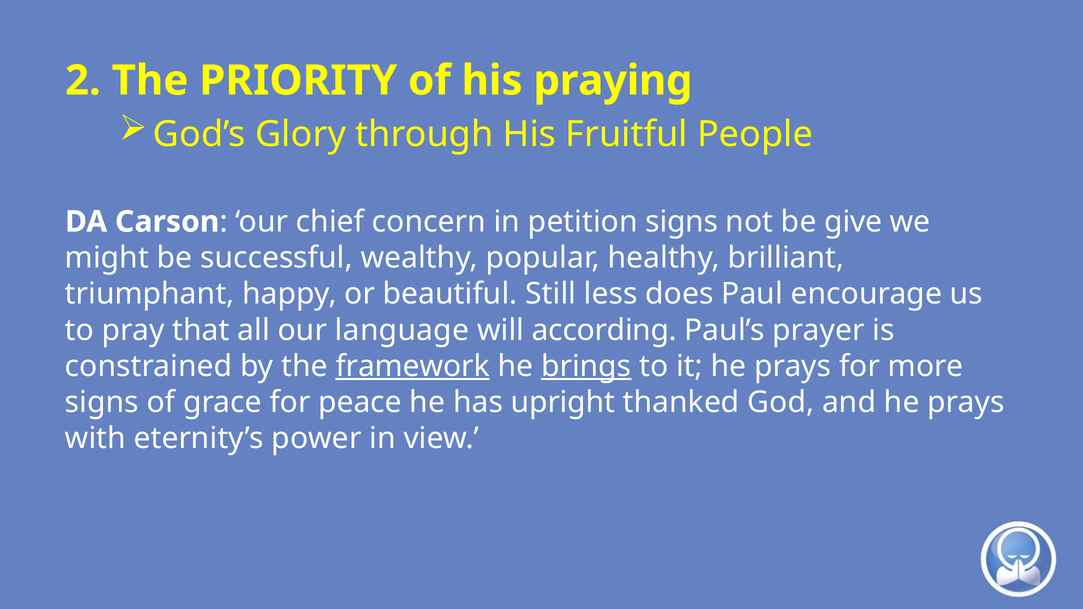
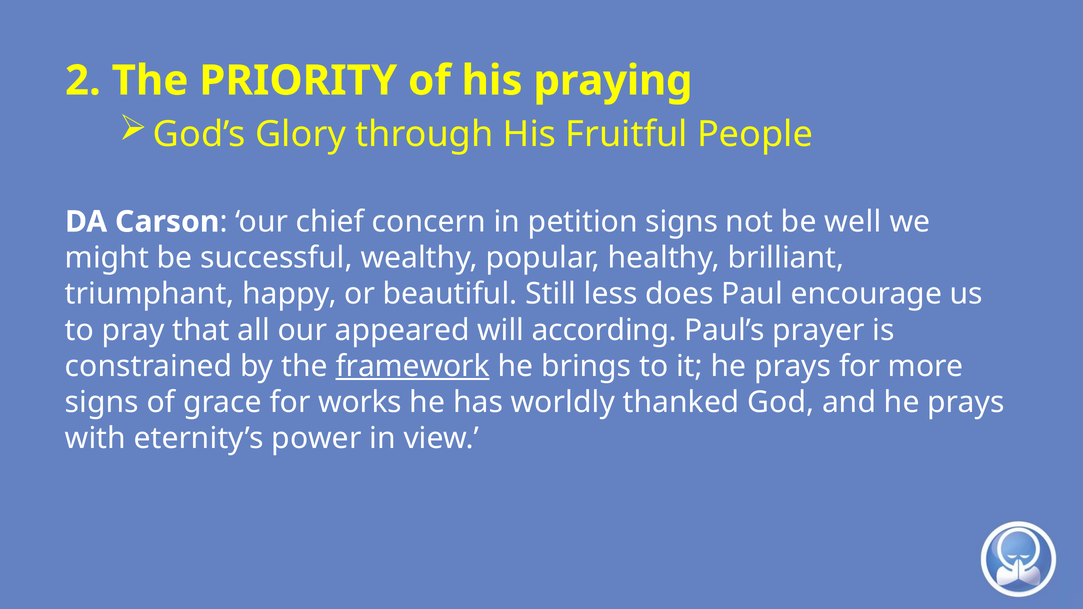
give: give -> well
language: language -> appeared
brings underline: present -> none
peace: peace -> works
upright: upright -> worldly
